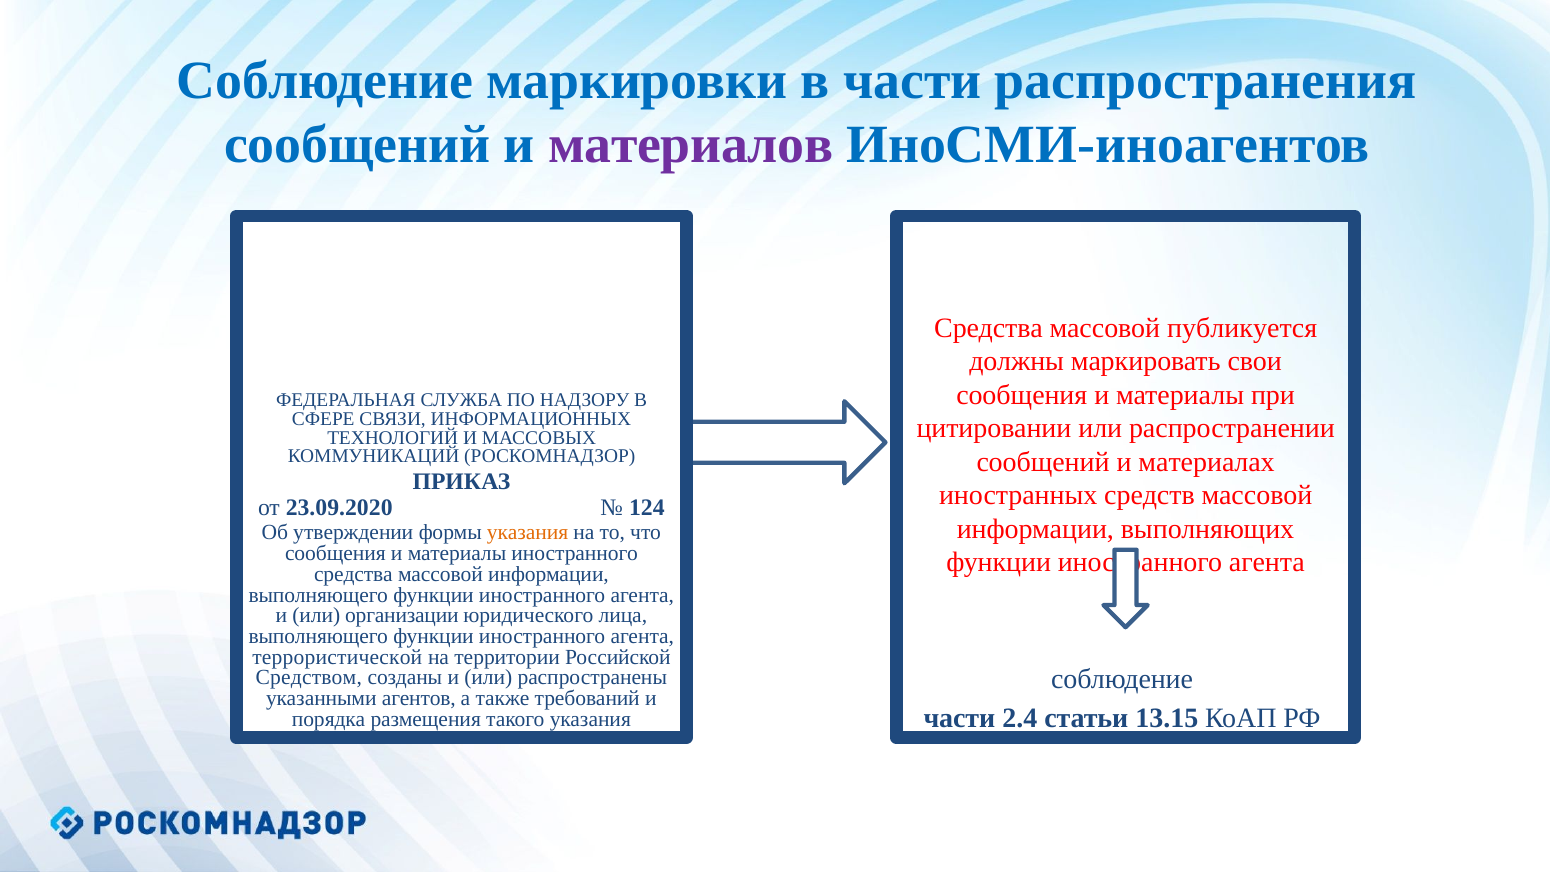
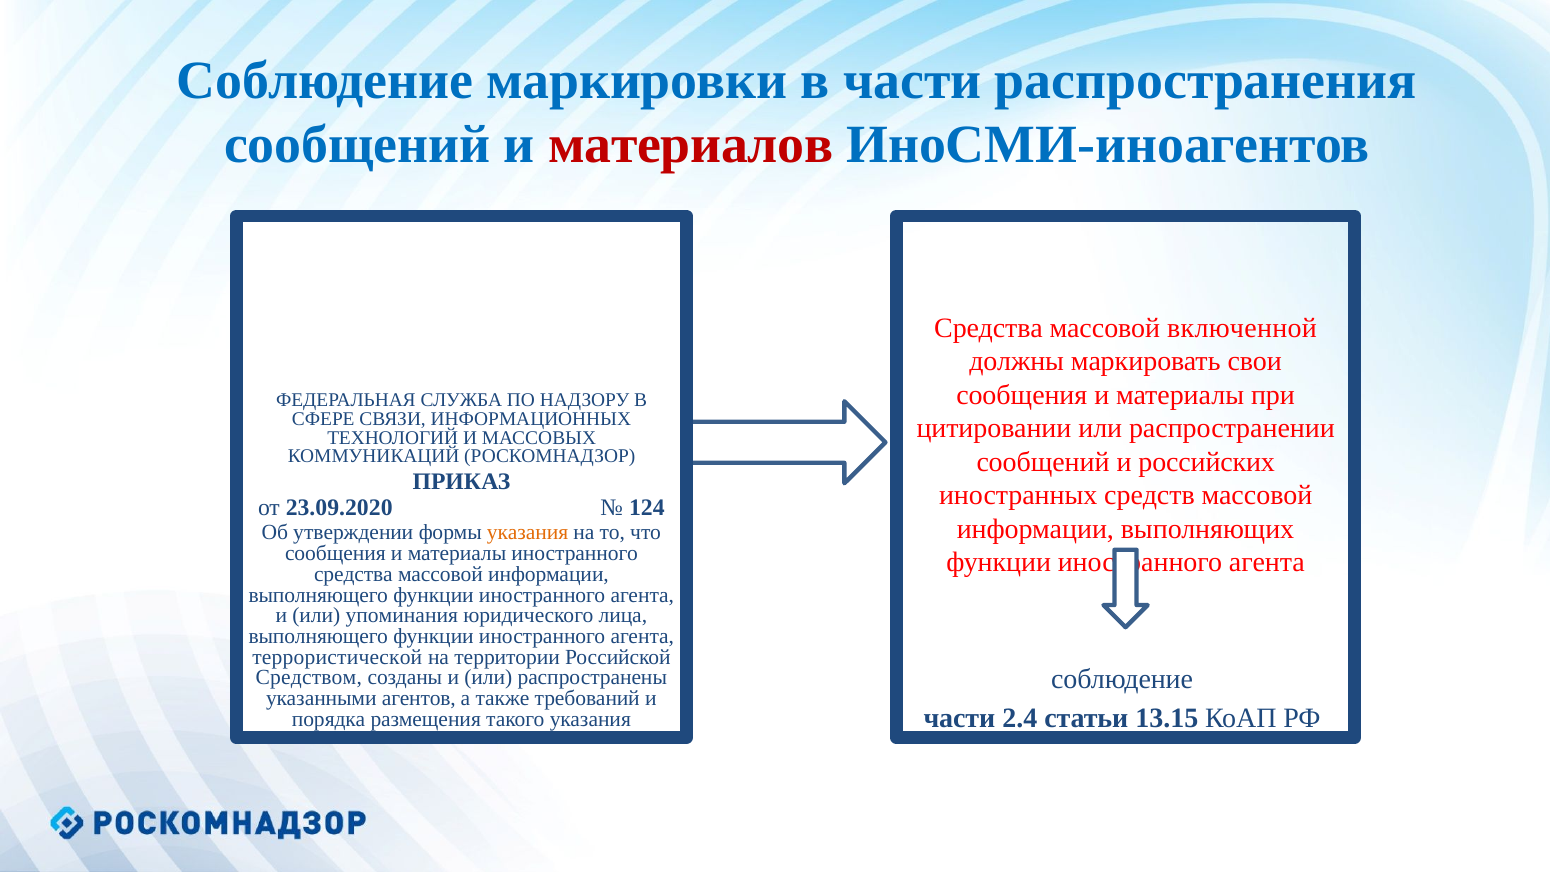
материалов colour: purple -> red
публикуется: публикуется -> включенной
материалах: материалах -> российских
организации: организации -> упоминания
